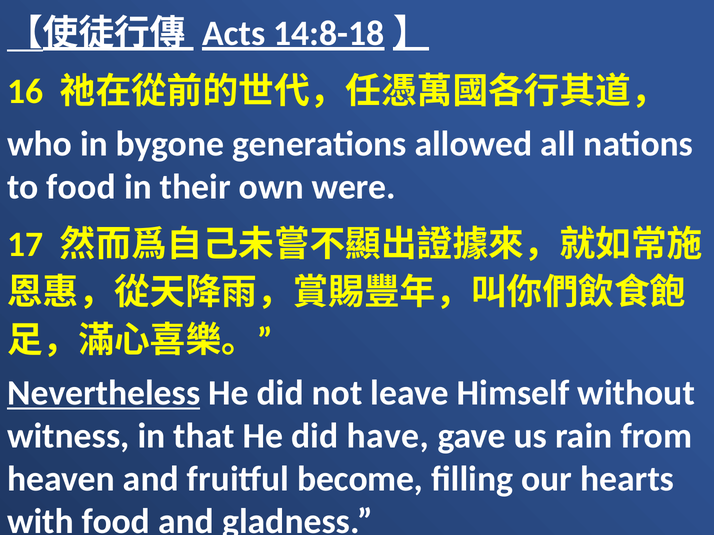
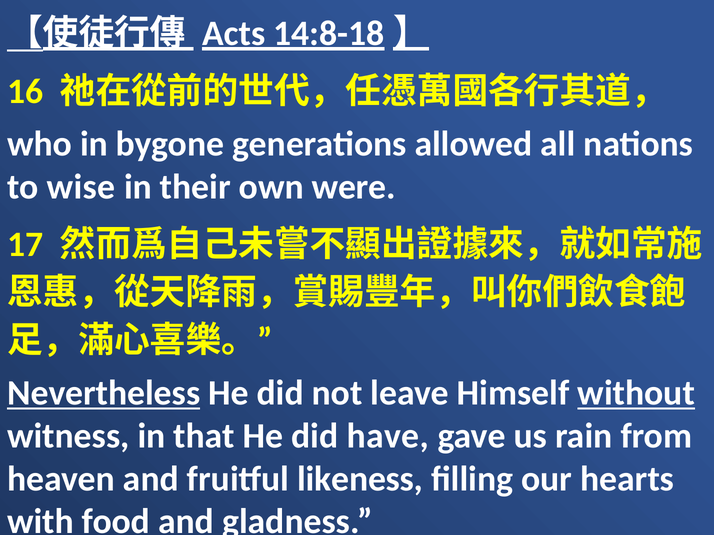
to food: food -> wise
without underline: none -> present
become: become -> likeness
